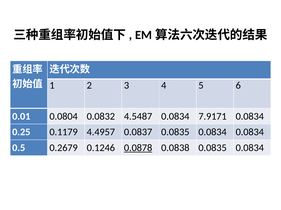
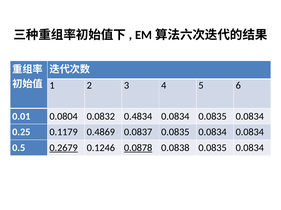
4.5487: 4.5487 -> 0.4834
0.0834 7.9171: 7.9171 -> 0.0835
4.4957: 4.4957 -> 0.4869
0.2679 underline: none -> present
